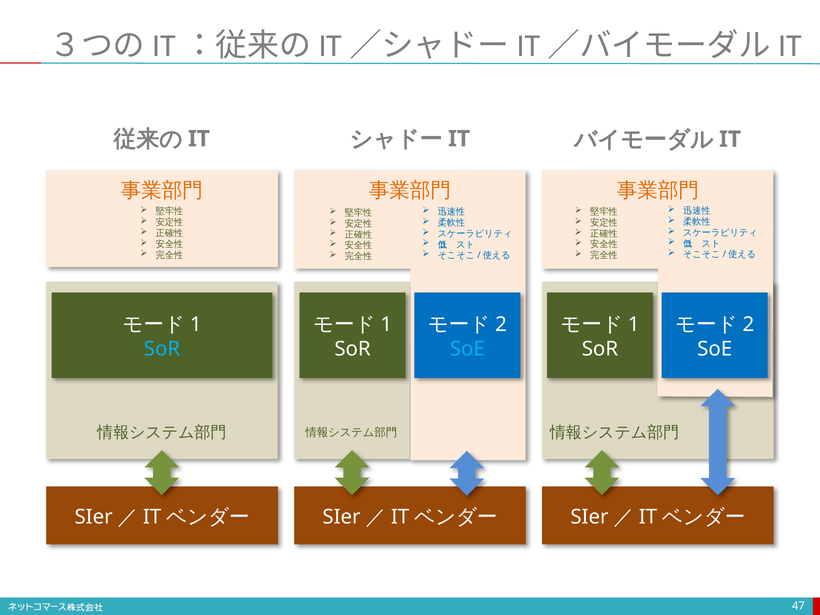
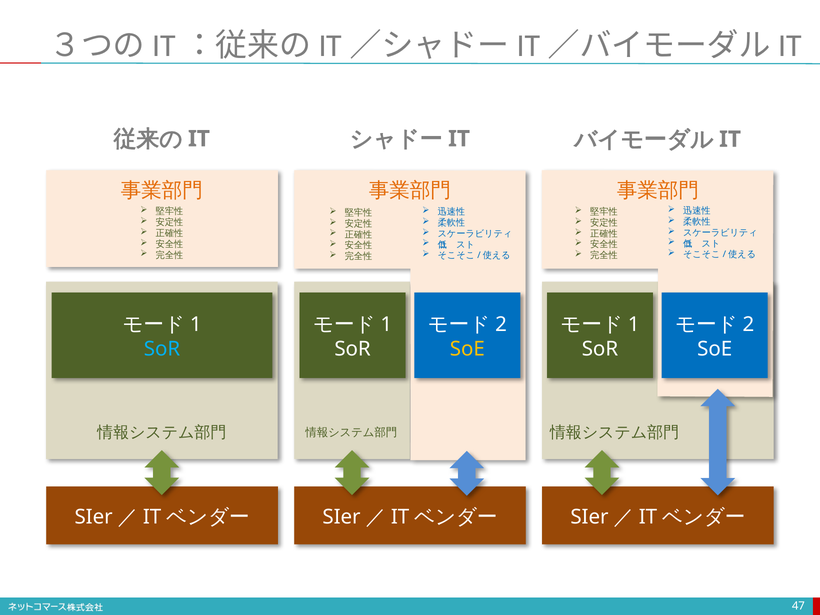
SoE at (467, 349) colour: light blue -> yellow
